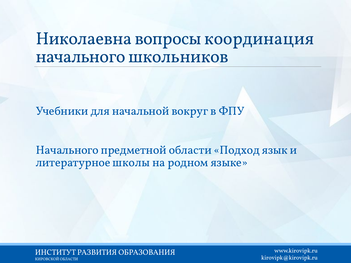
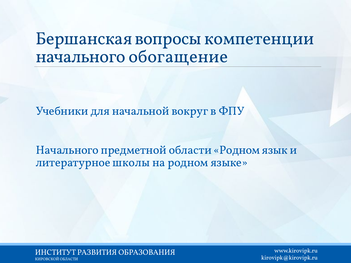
Николаевна: Николаевна -> Бершанская
координация: координация -> компетенции
школьников: школьников -> обогащение
области Подход: Подход -> Родном
